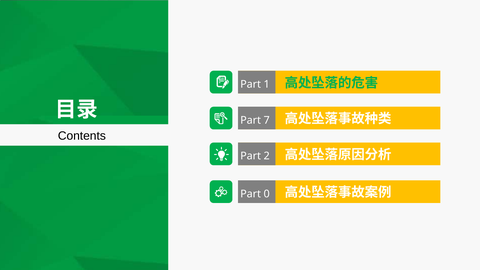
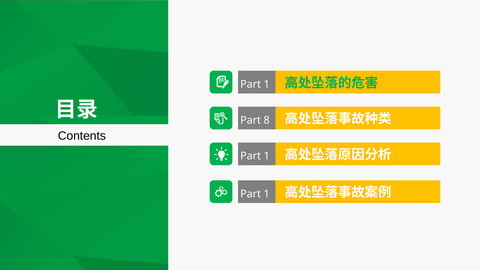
7: 7 -> 8
2 at (267, 156): 2 -> 1
0 at (267, 194): 0 -> 1
